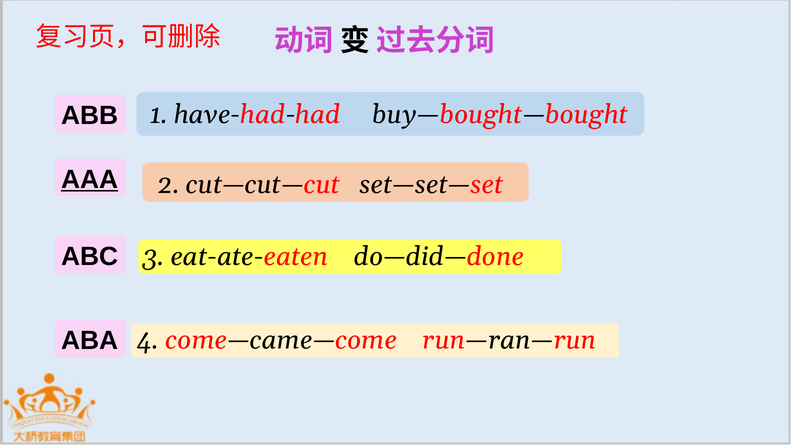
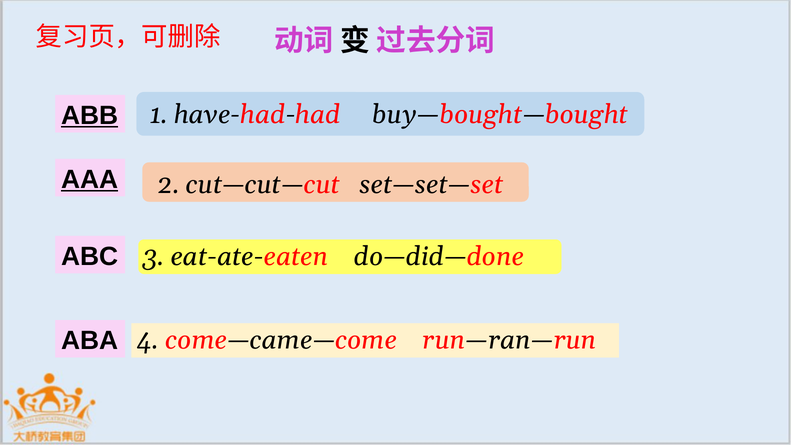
ABB underline: none -> present
